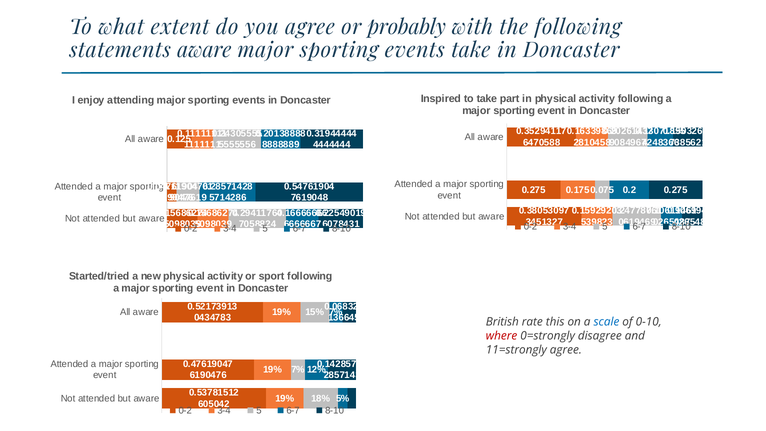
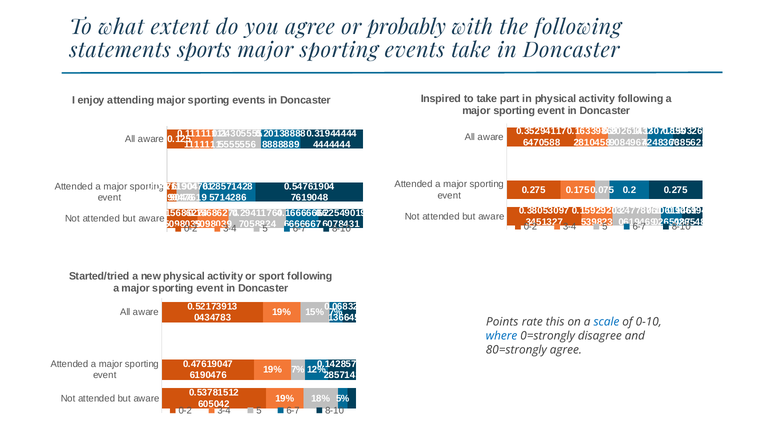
statements aware: aware -> sports
British: British -> Points
where colour: red -> blue
11=strongly: 11=strongly -> 80=strongly
